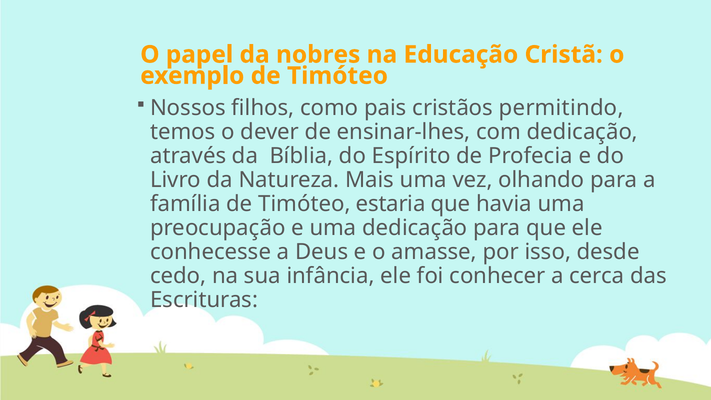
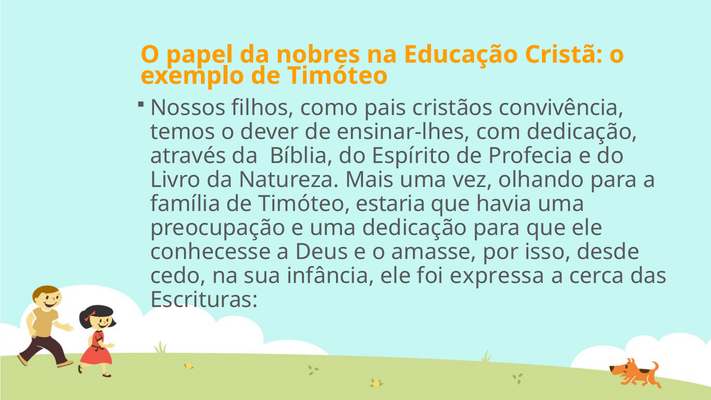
permitindo: permitindo -> convivência
conhecer: conhecer -> expressa
